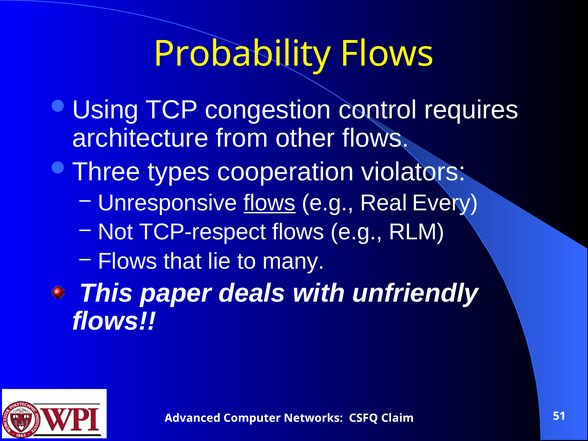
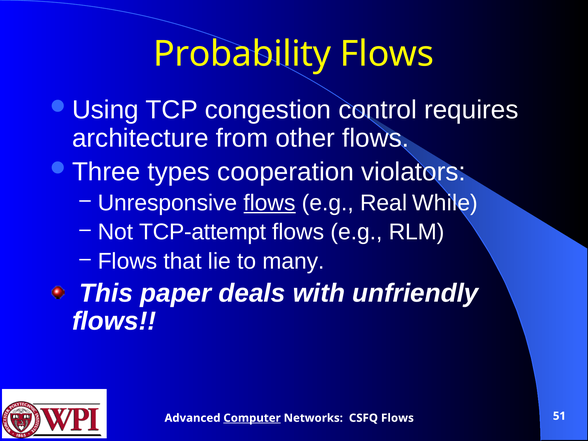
Every: Every -> While
TCP-respect: TCP-respect -> TCP-attempt
Computer underline: none -> present
CSFQ Claim: Claim -> Flows
